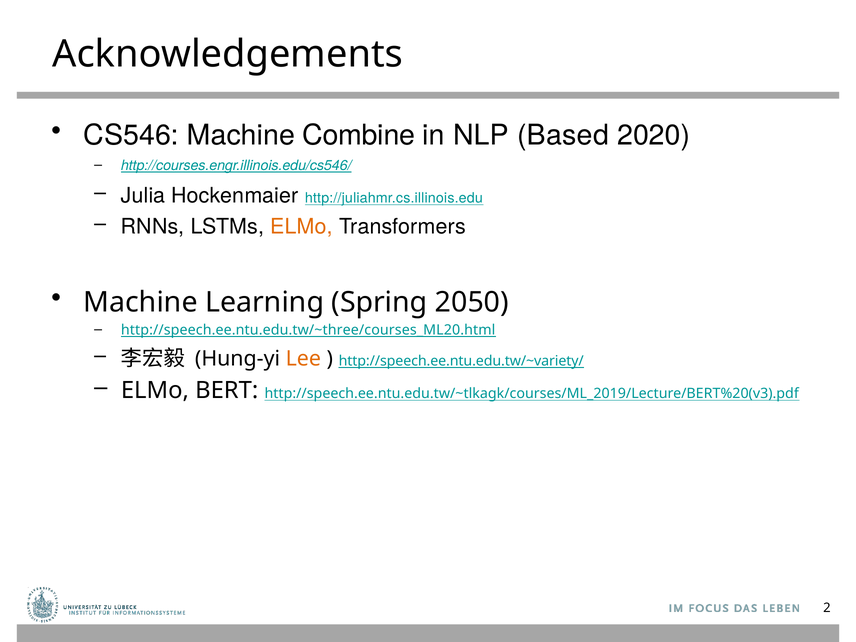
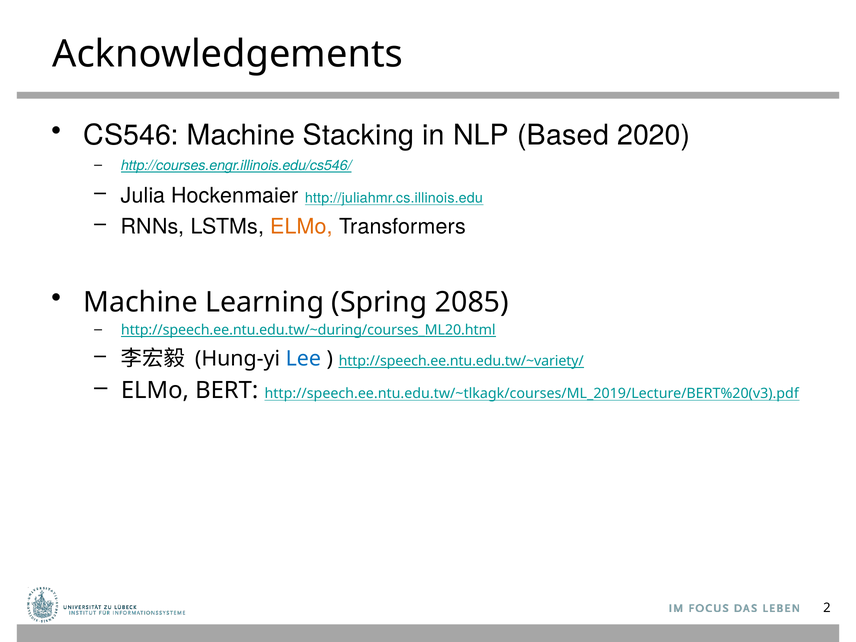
Combine: Combine -> Stacking
2050: 2050 -> 2085
http://speech.ee.ntu.edu.tw/~three/courses_ML20.html: http://speech.ee.ntu.edu.tw/~three/courses_ML20.html -> http://speech.ee.ntu.edu.tw/~during/courses_ML20.html
Lee colour: orange -> blue
